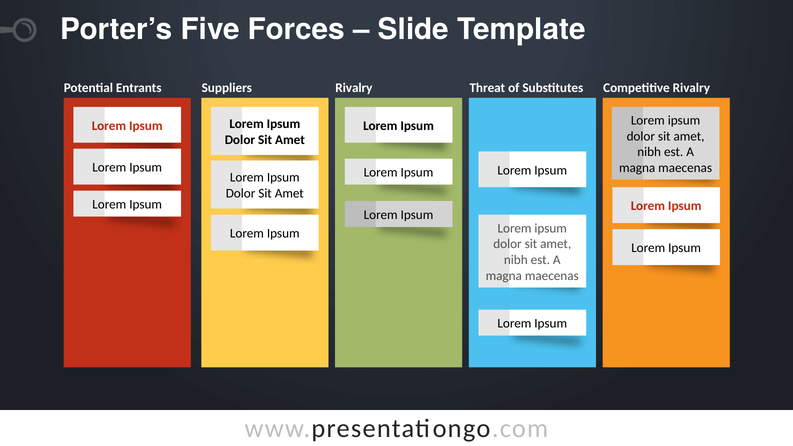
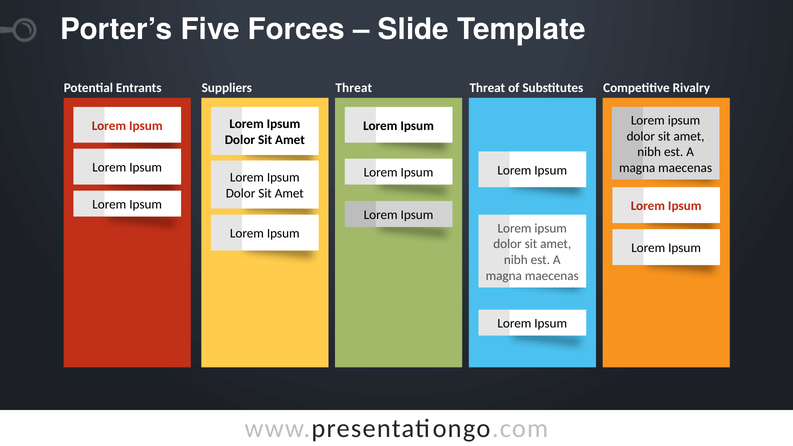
Suppliers Rivalry: Rivalry -> Threat
